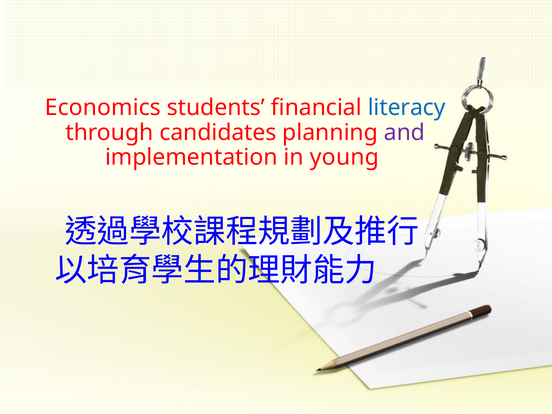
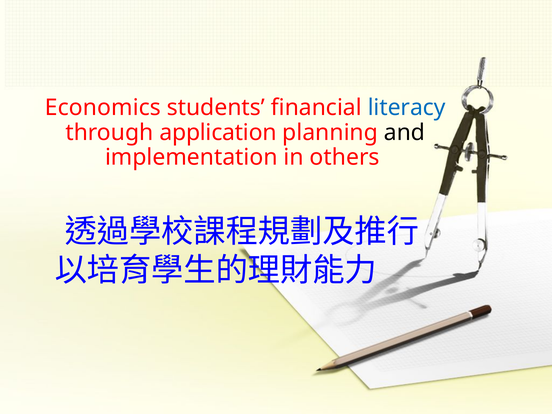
candidates: candidates -> application
and colour: purple -> black
young: young -> others
